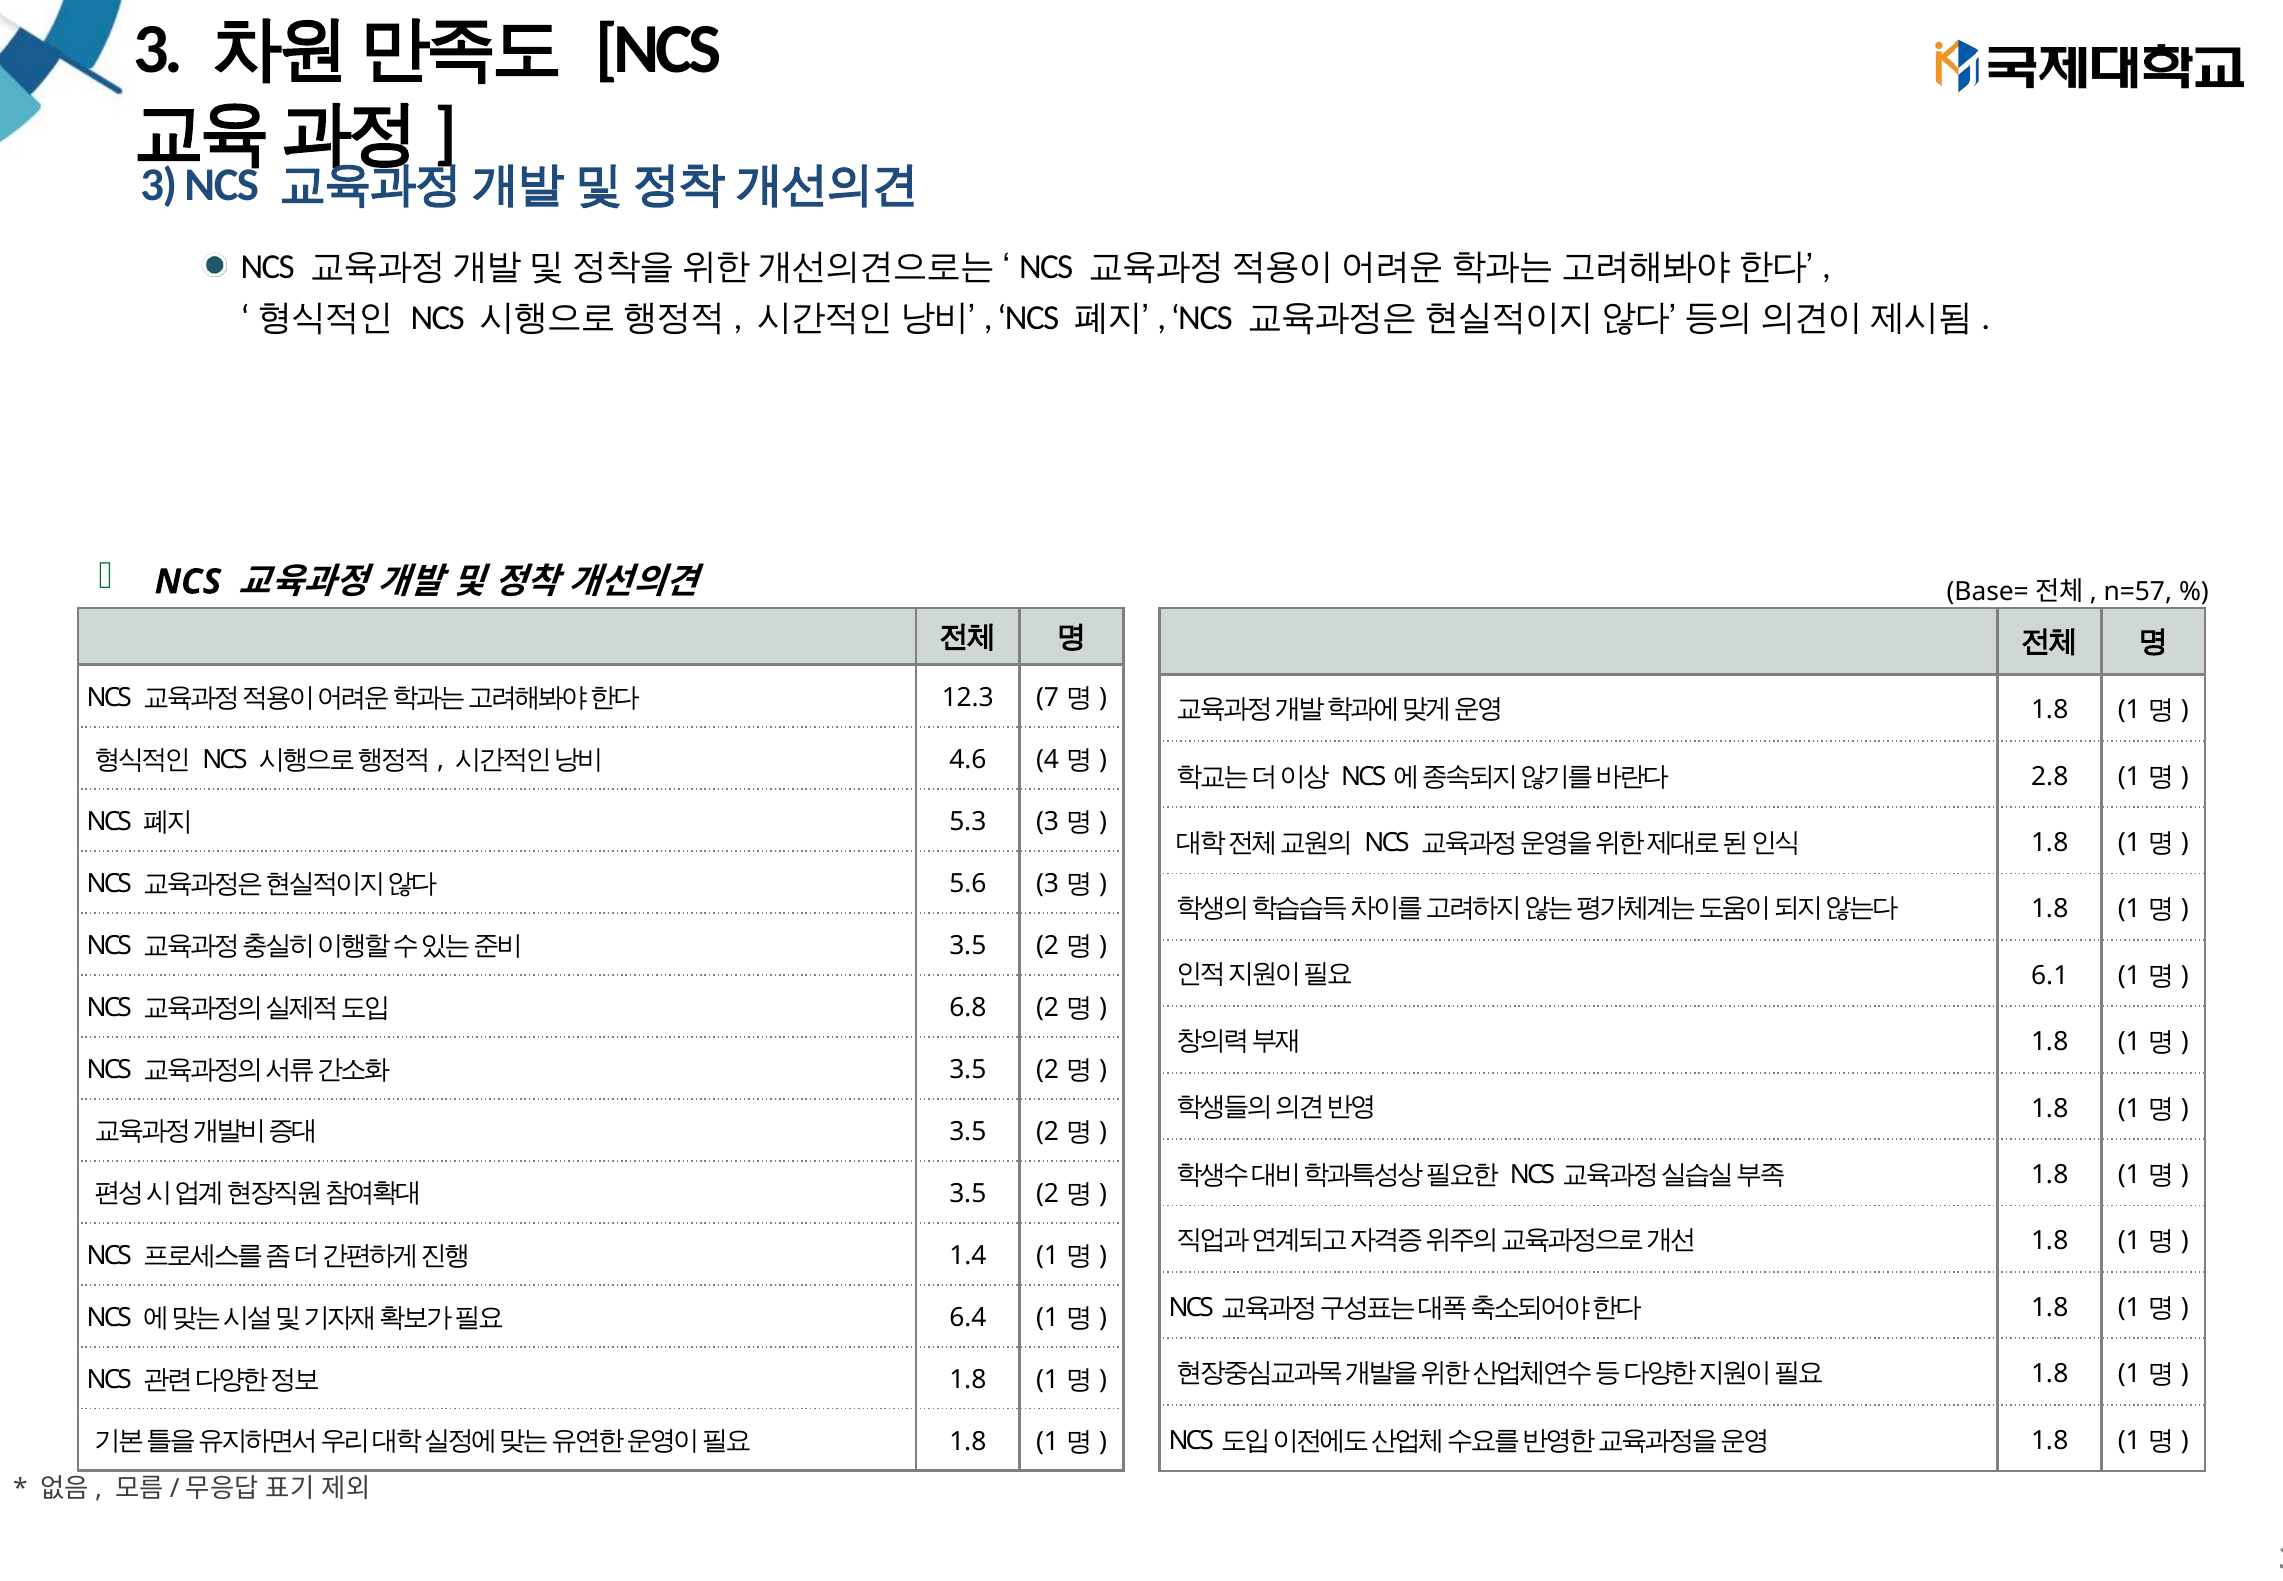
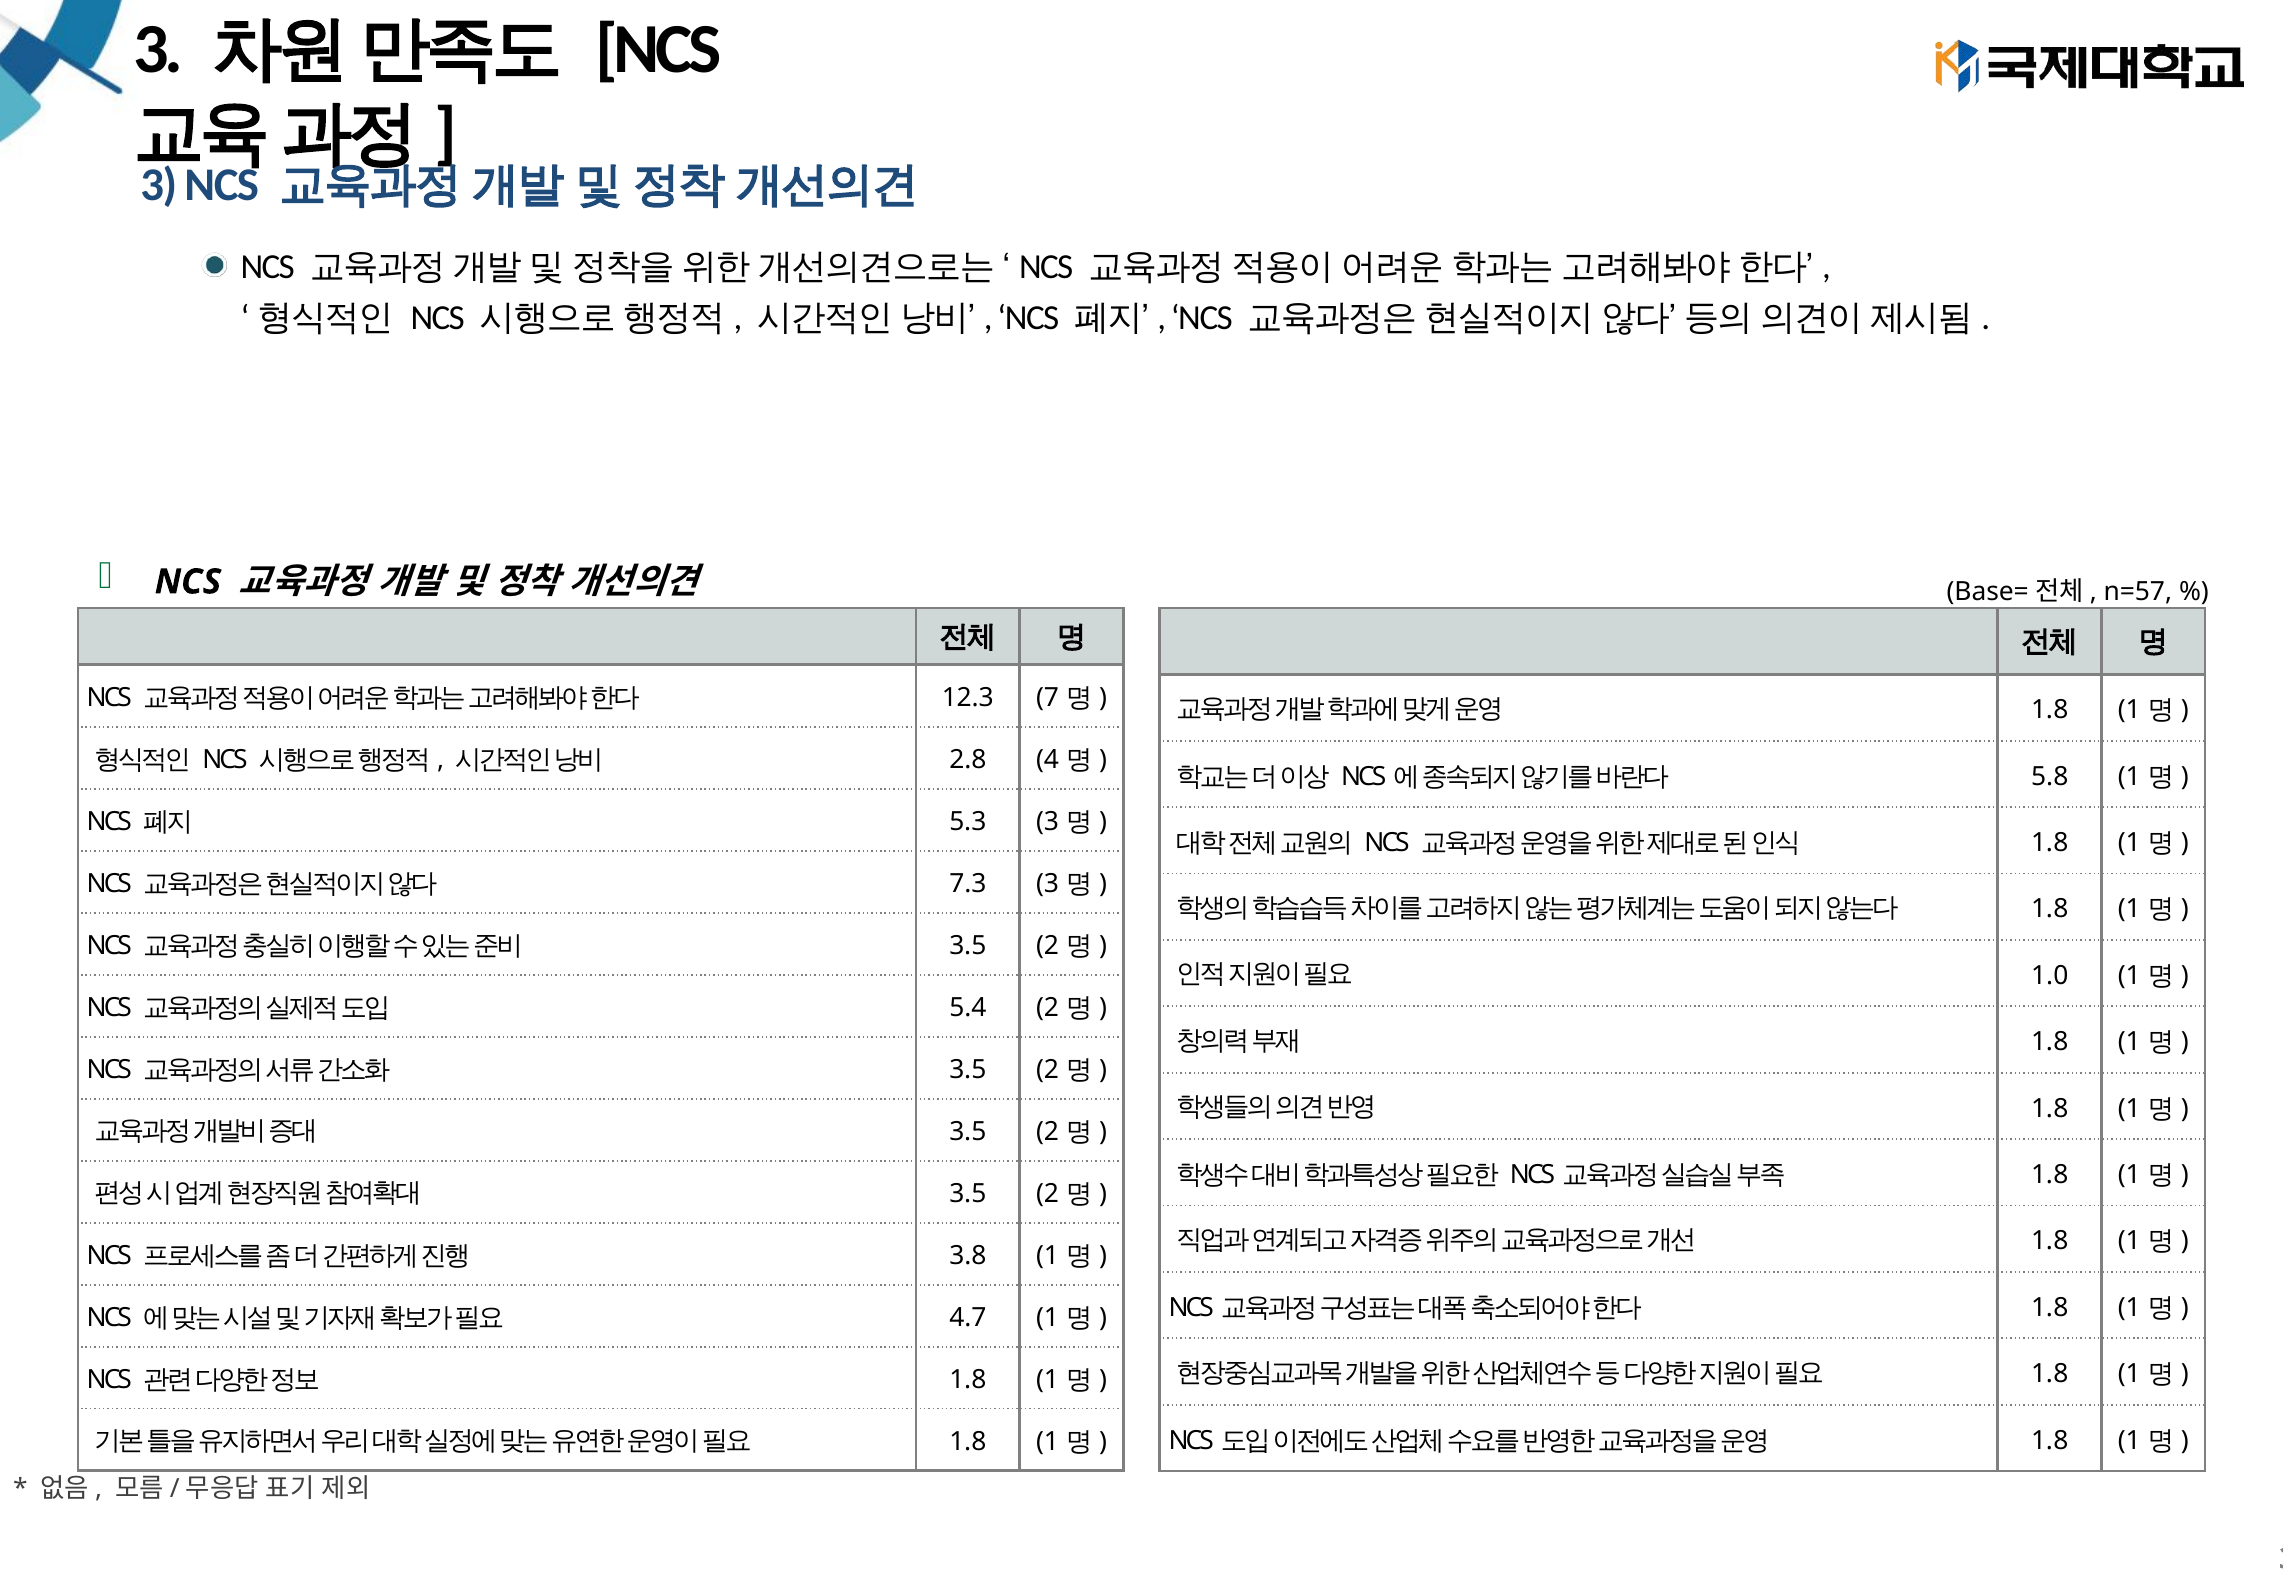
4.6: 4.6 -> 2.8
2.8: 2.8 -> 5.8
5.6: 5.6 -> 7.3
6.1: 6.1 -> 1.0
6.8: 6.8 -> 5.4
1.4: 1.4 -> 3.8
6.4: 6.4 -> 4.7
